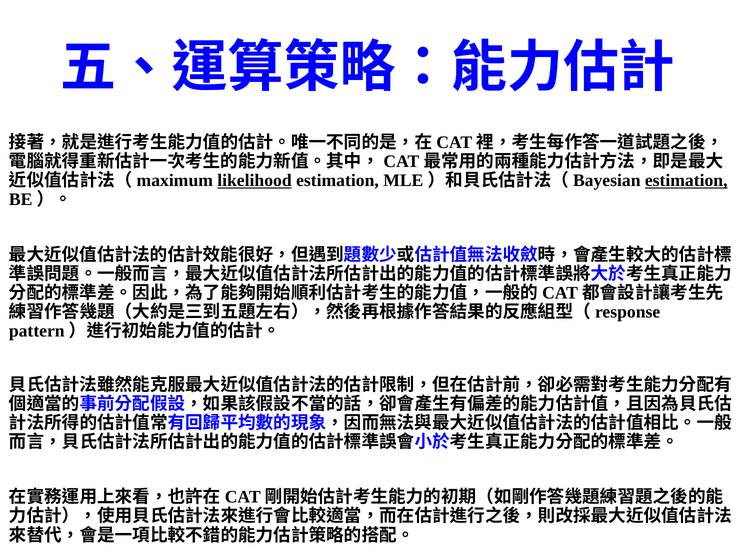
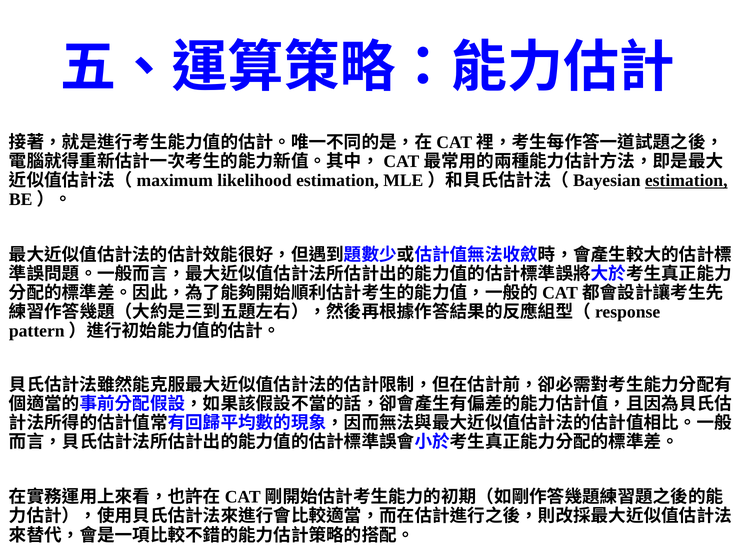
likelihood underline: present -> none
